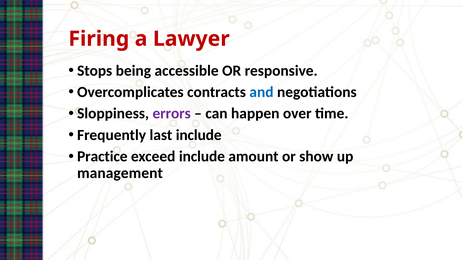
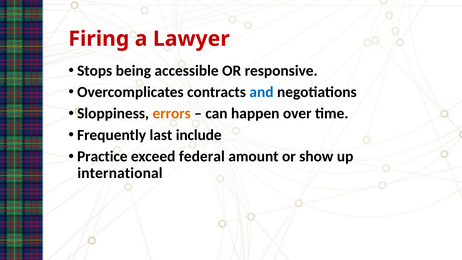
errors colour: purple -> orange
exceed include: include -> federal
management: management -> international
